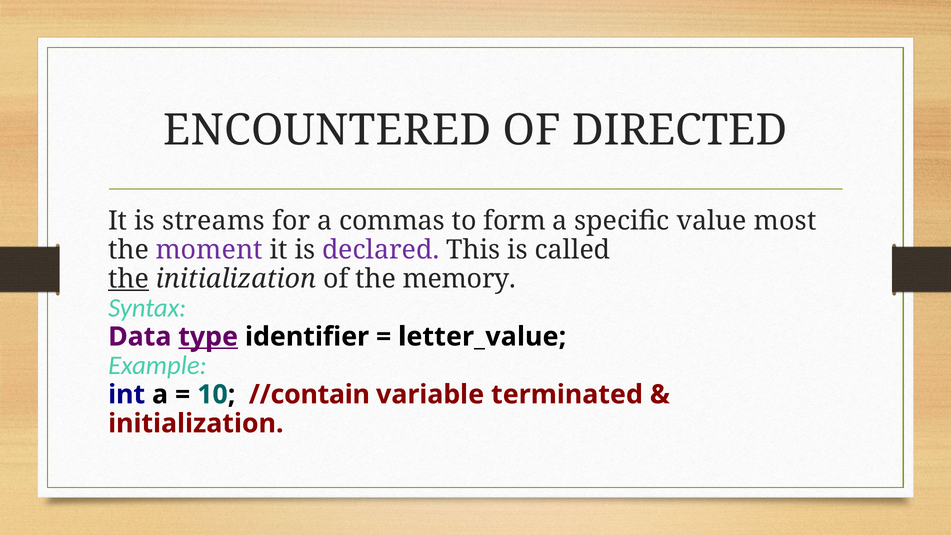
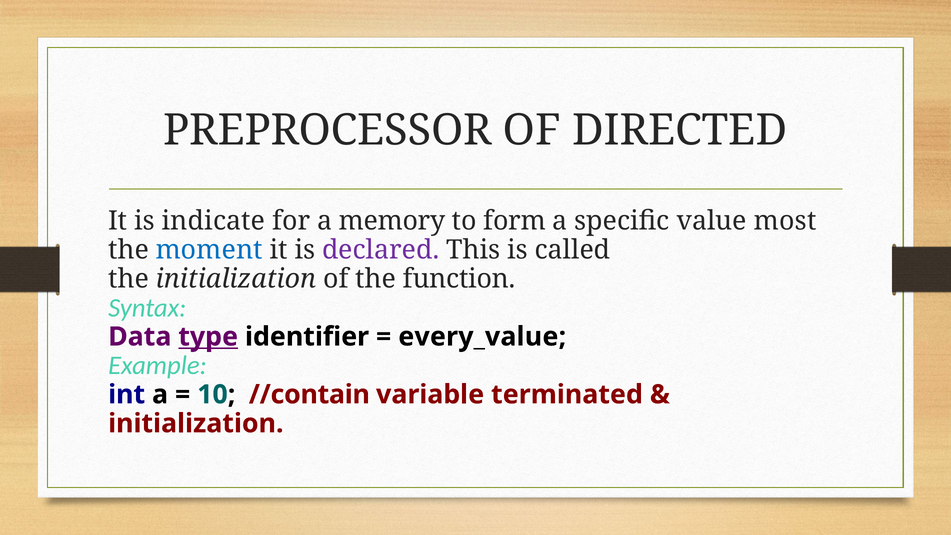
ENCOUNTERED: ENCOUNTERED -> PREPROCESSOR
streams: streams -> indicate
commas: commas -> memory
moment colour: purple -> blue
the at (129, 279) underline: present -> none
memory: memory -> function
letter_value: letter_value -> every_value
